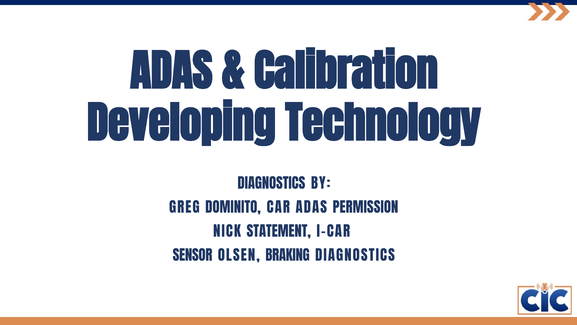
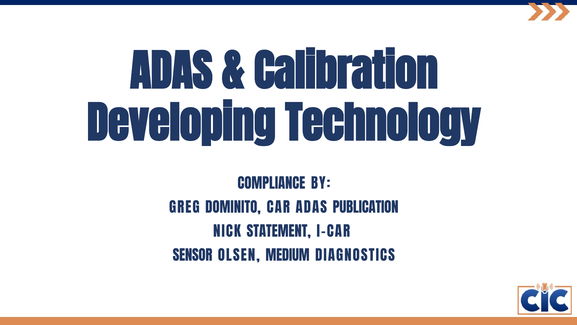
DIAGNOSTICS at (271, 184): DIAGNOSTICS -> COMPLIANCE
PERMISSION: PERMISSION -> PUBLICATION
BRAKING: BRAKING -> MEDIUM
